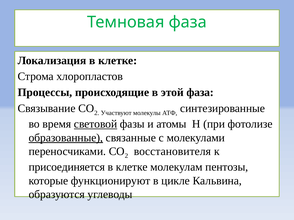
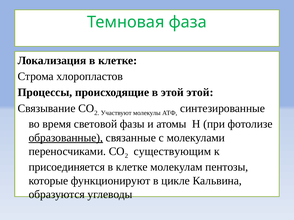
этой фаза: фаза -> этой
световой underline: present -> none
восстановителя: восстановителя -> существующим
